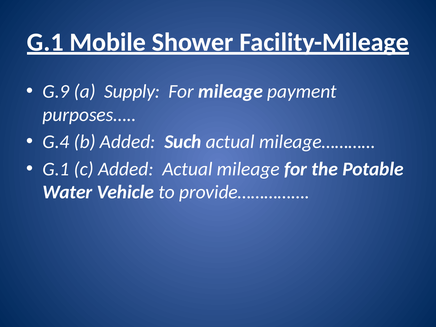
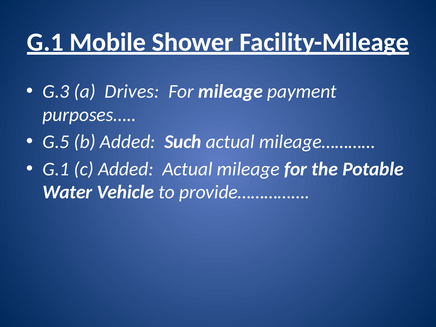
G.9: G.9 -> G.3
Supply: Supply -> Drives
G.4: G.4 -> G.5
